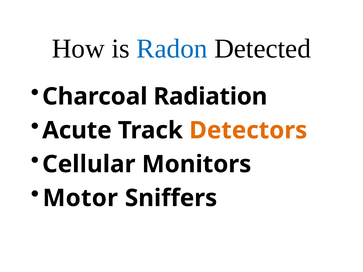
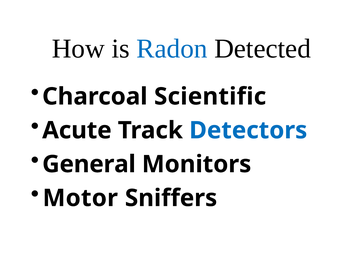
Radiation: Radiation -> Scientific
Detectors colour: orange -> blue
Cellular: Cellular -> General
